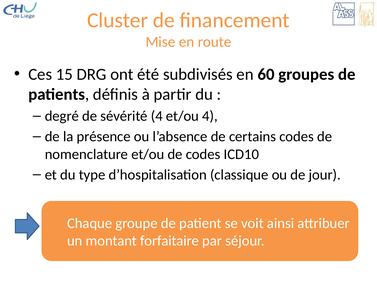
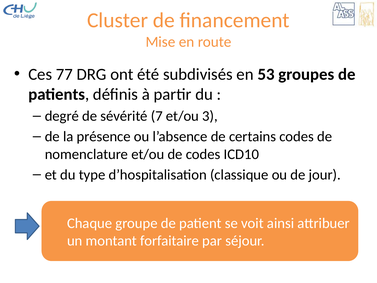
15: 15 -> 77
60: 60 -> 53
sévérité 4: 4 -> 7
et/ou 4: 4 -> 3
